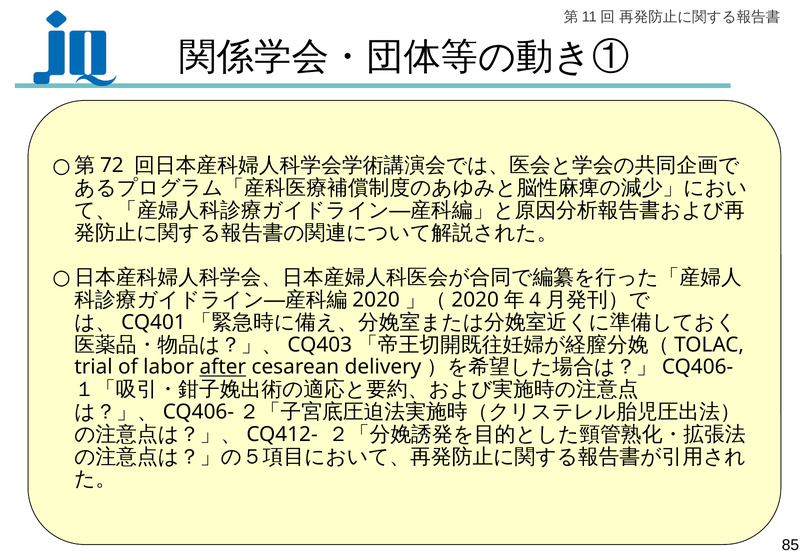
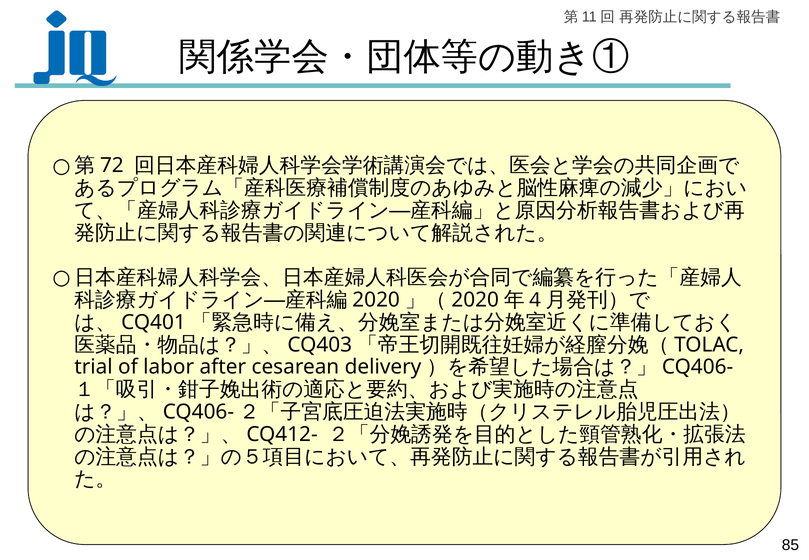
after underline: present -> none
